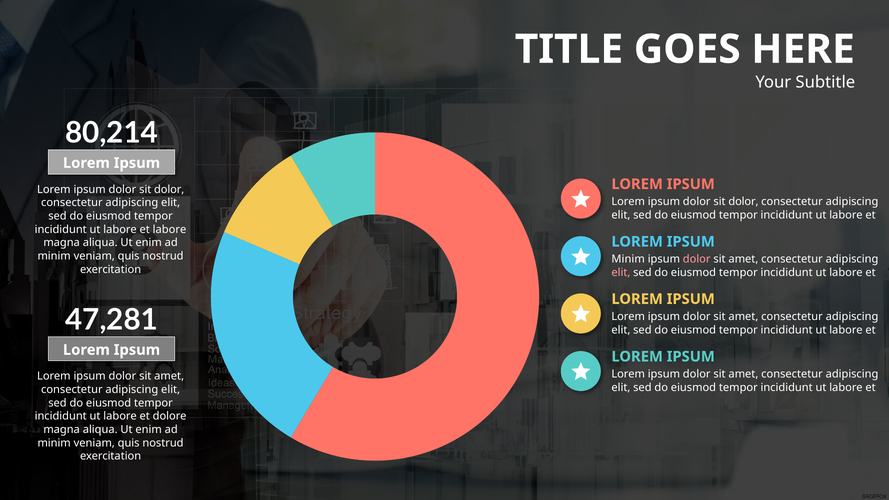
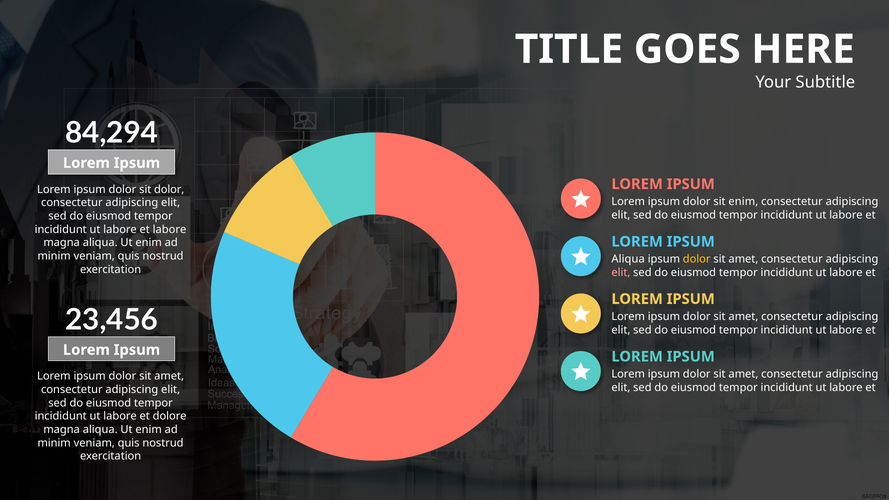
80,214: 80,214 -> 84,294
dolor at (743, 202): dolor -> enim
Minim at (628, 259): Minim -> Aliqua
dolor at (697, 259) colour: pink -> yellow
47,281: 47,281 -> 23,456
